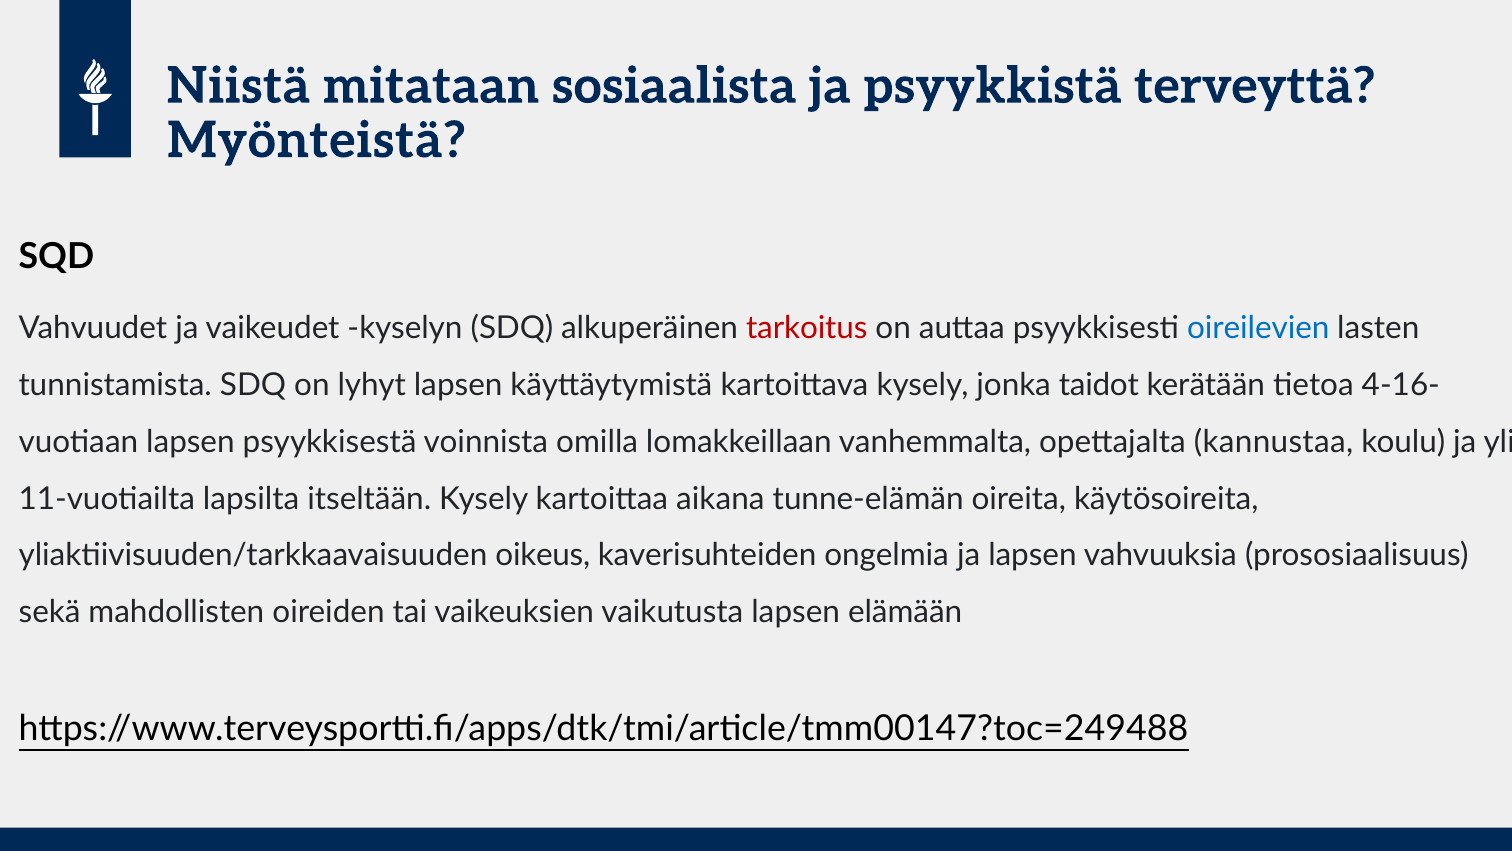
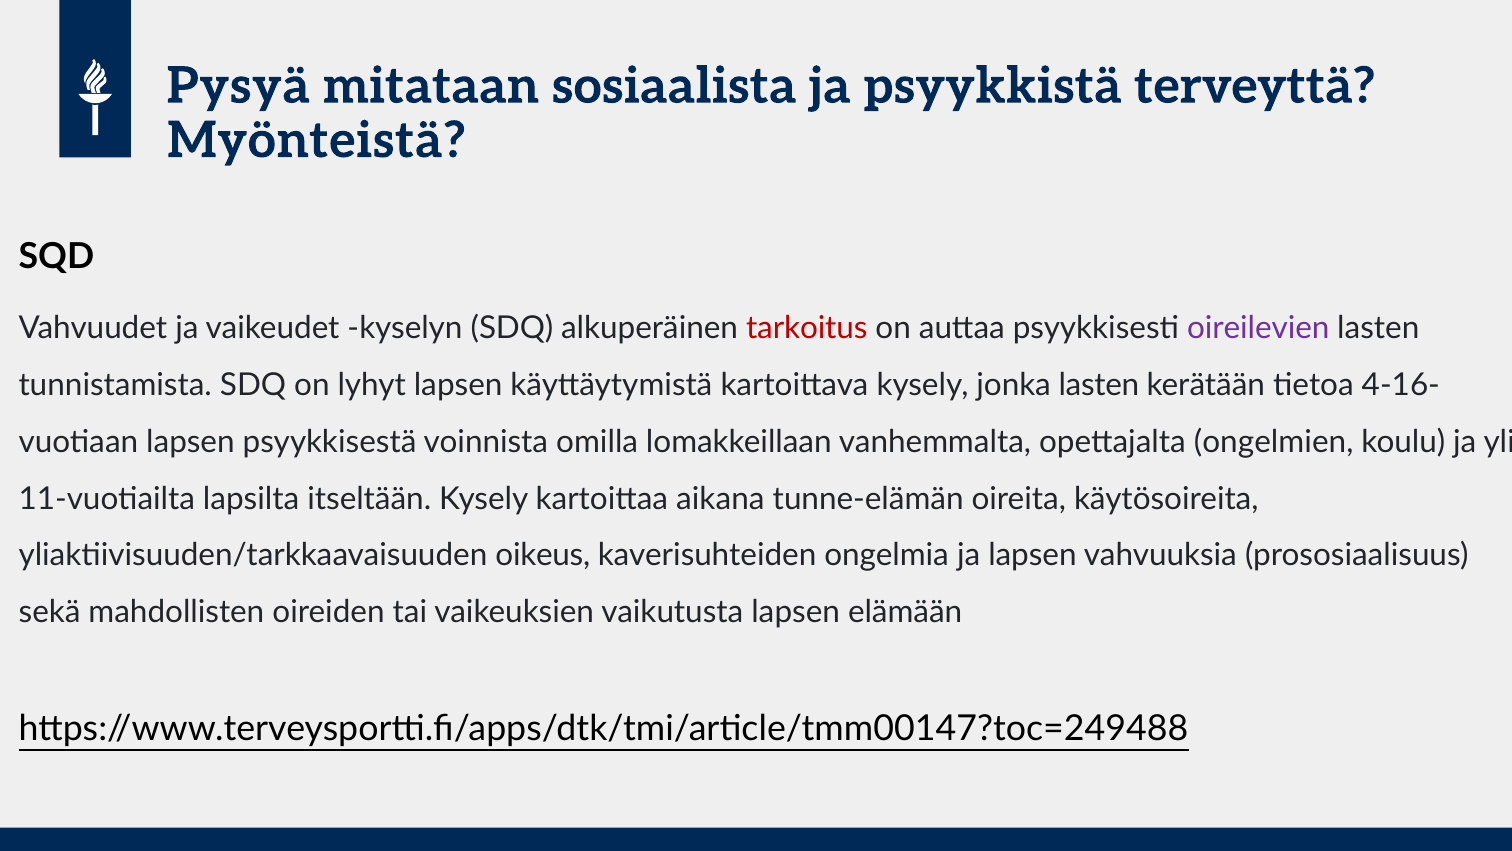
Niistä: Niistä -> Pysyä
oireilevien colour: blue -> purple
jonka taidot: taidot -> lasten
kannustaa: kannustaa -> ongelmien
